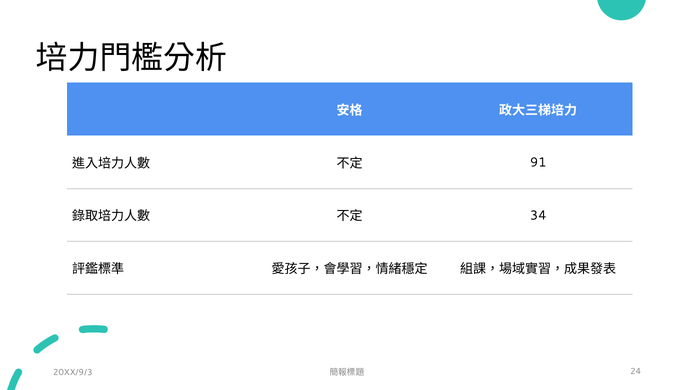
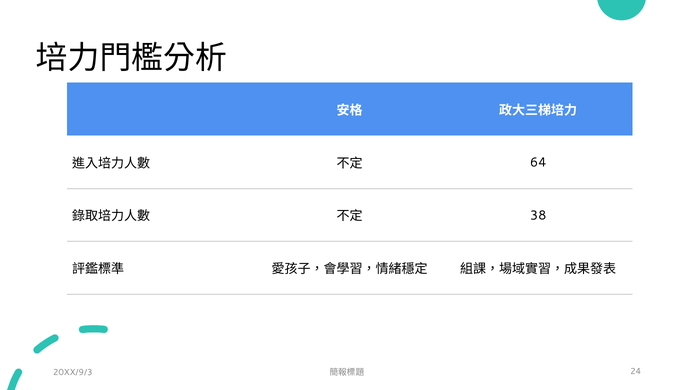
91: 91 -> 64
34: 34 -> 38
